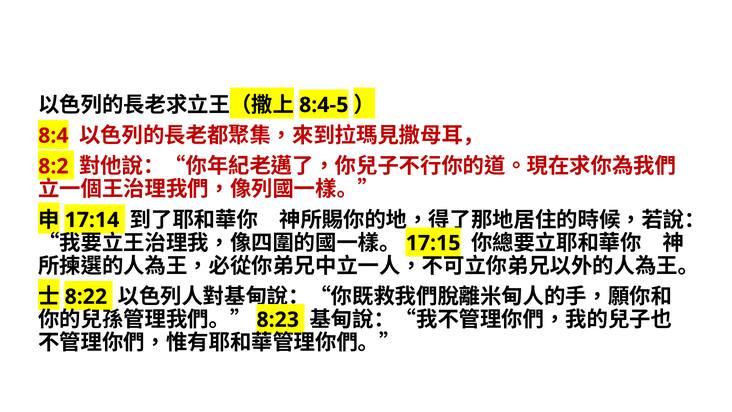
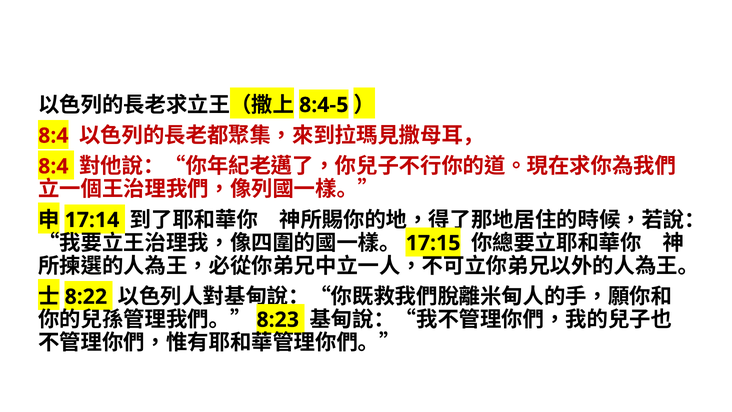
8:2 at (53, 166): 8:2 -> 8:4
